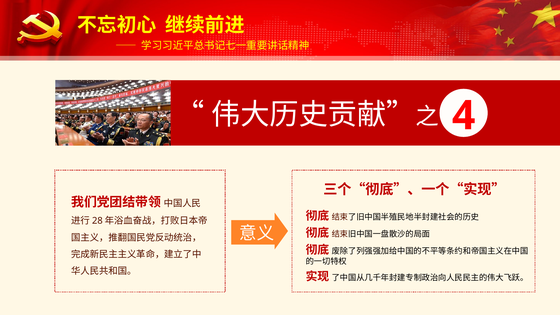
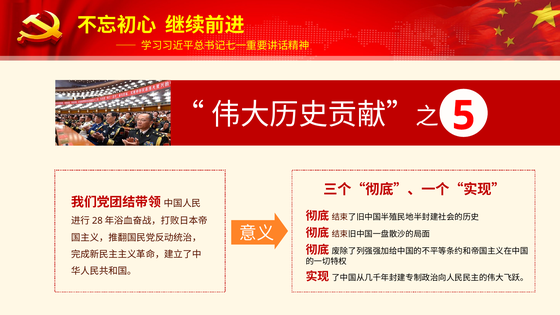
4: 4 -> 5
